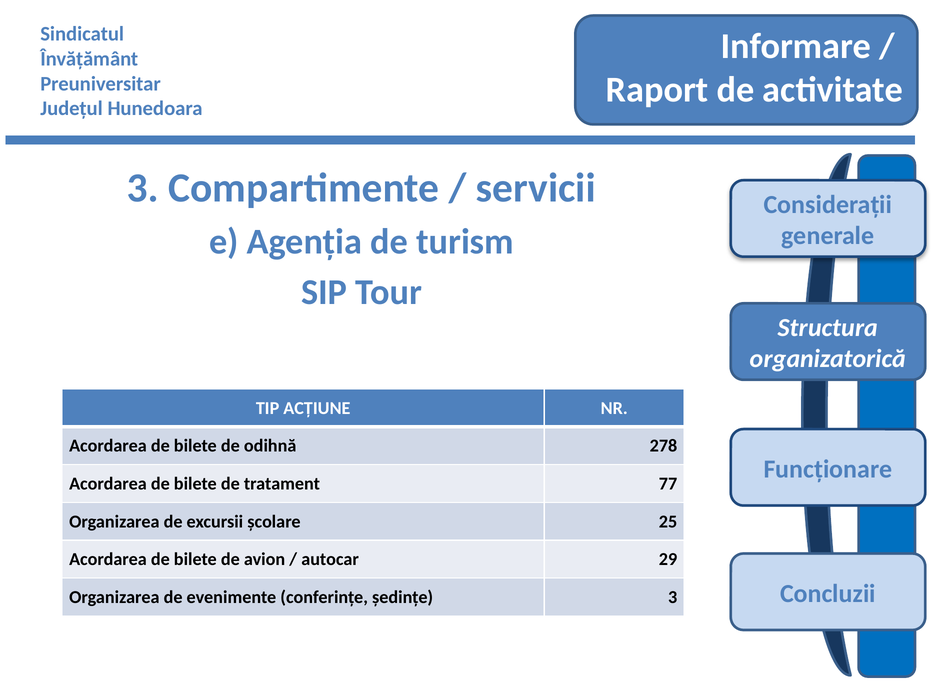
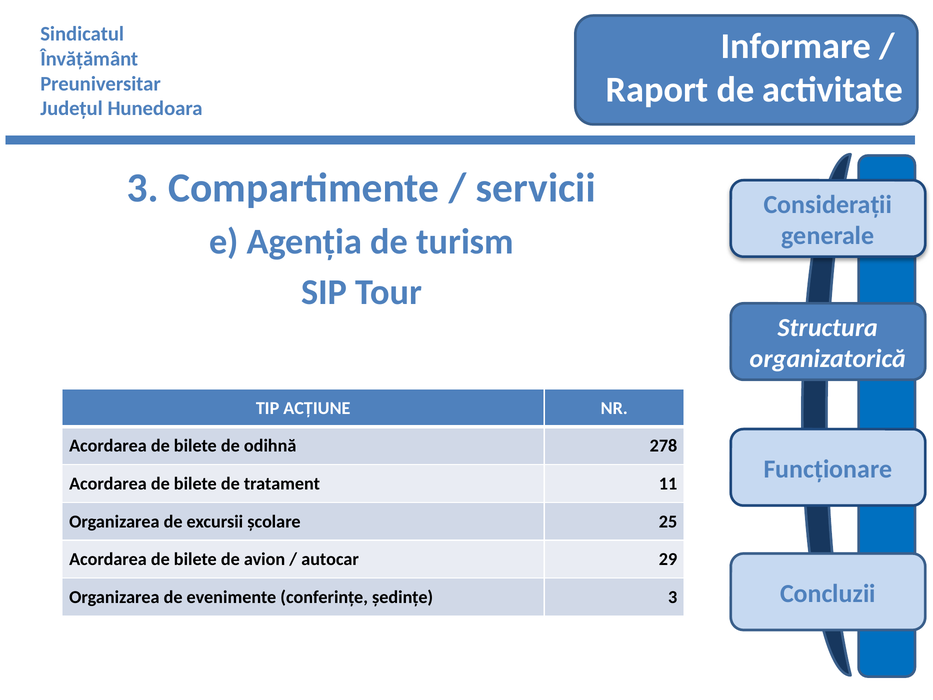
77: 77 -> 11
